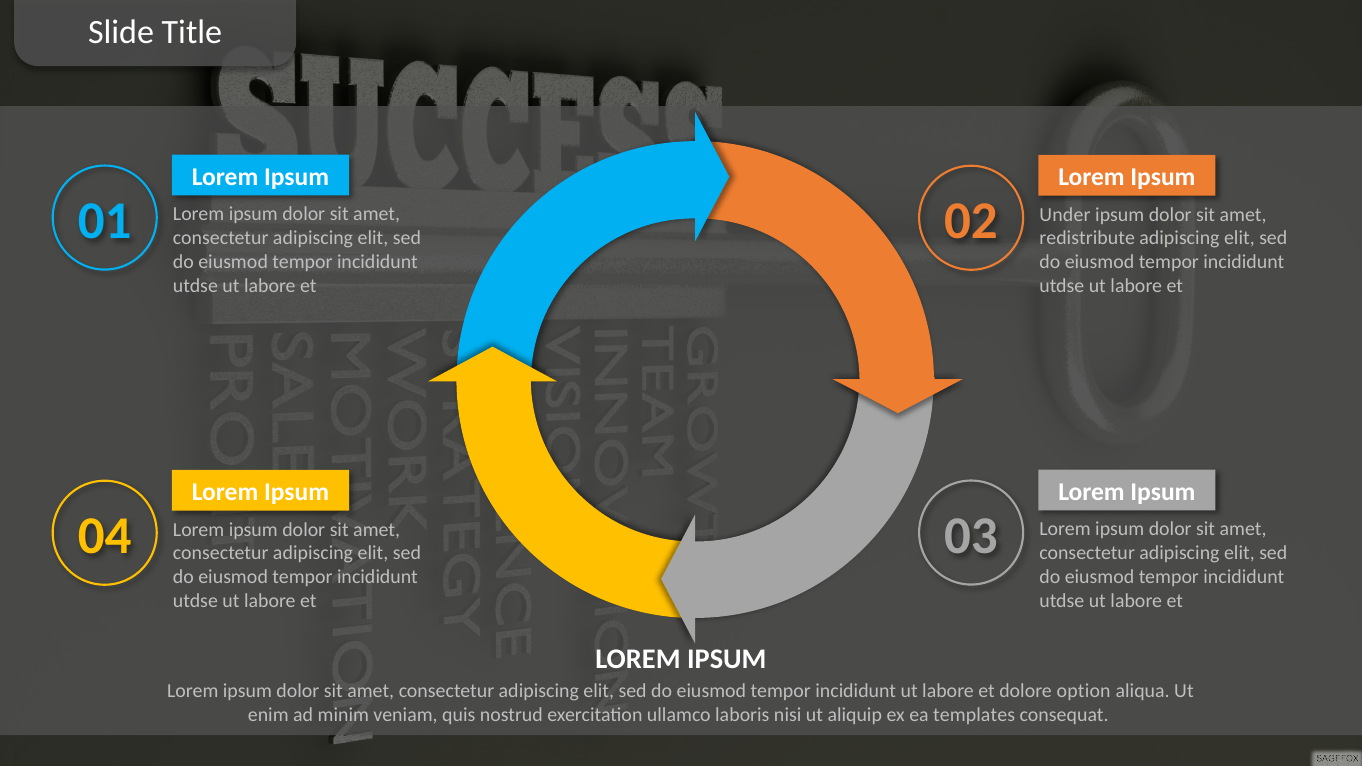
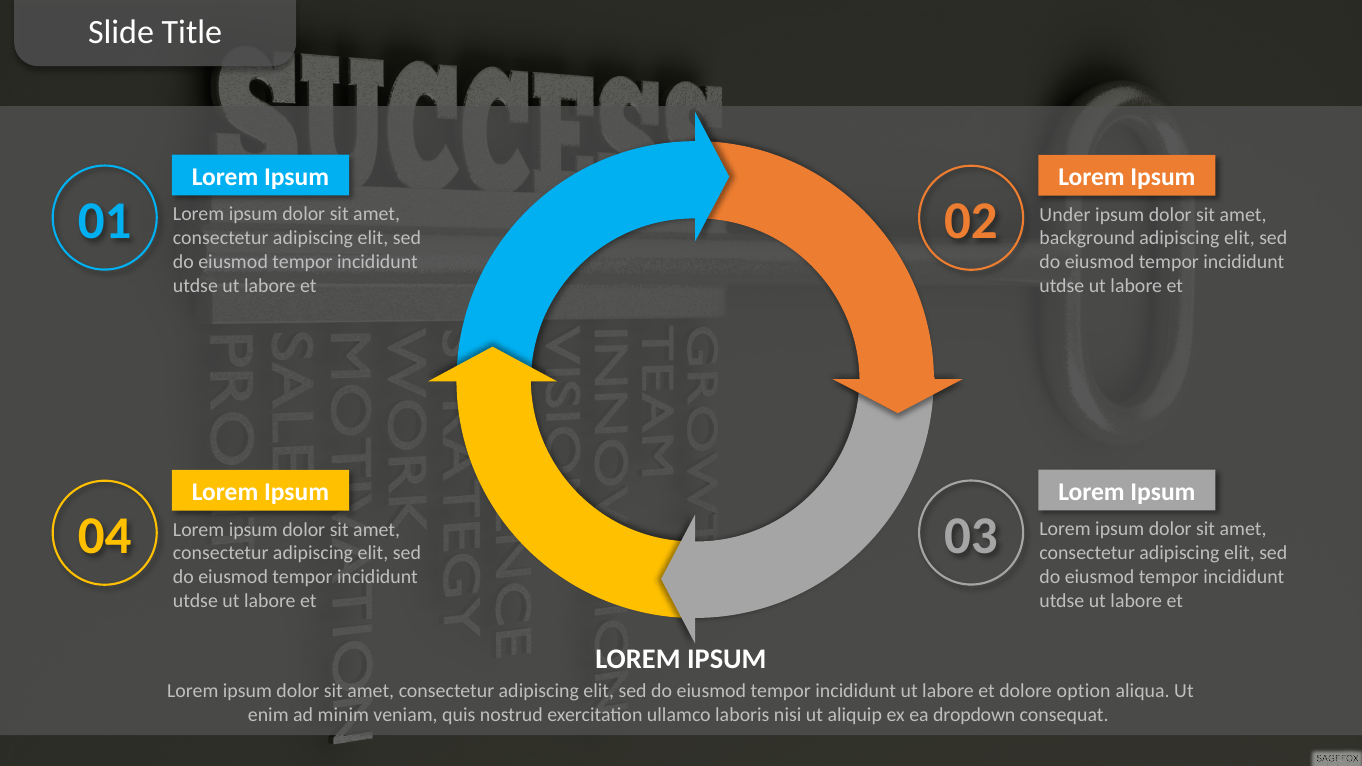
redistribute: redistribute -> background
templates: templates -> dropdown
